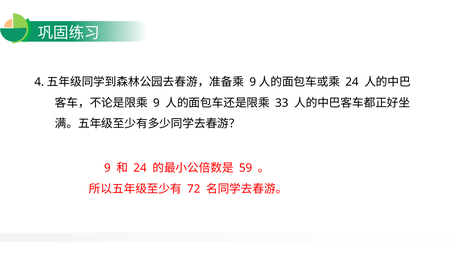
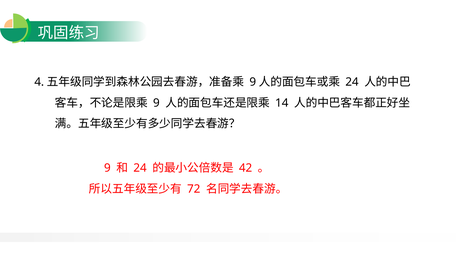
33: 33 -> 14
59: 59 -> 42
